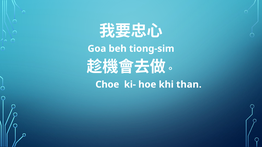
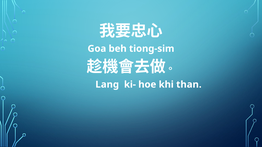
Choe: Choe -> Lang
